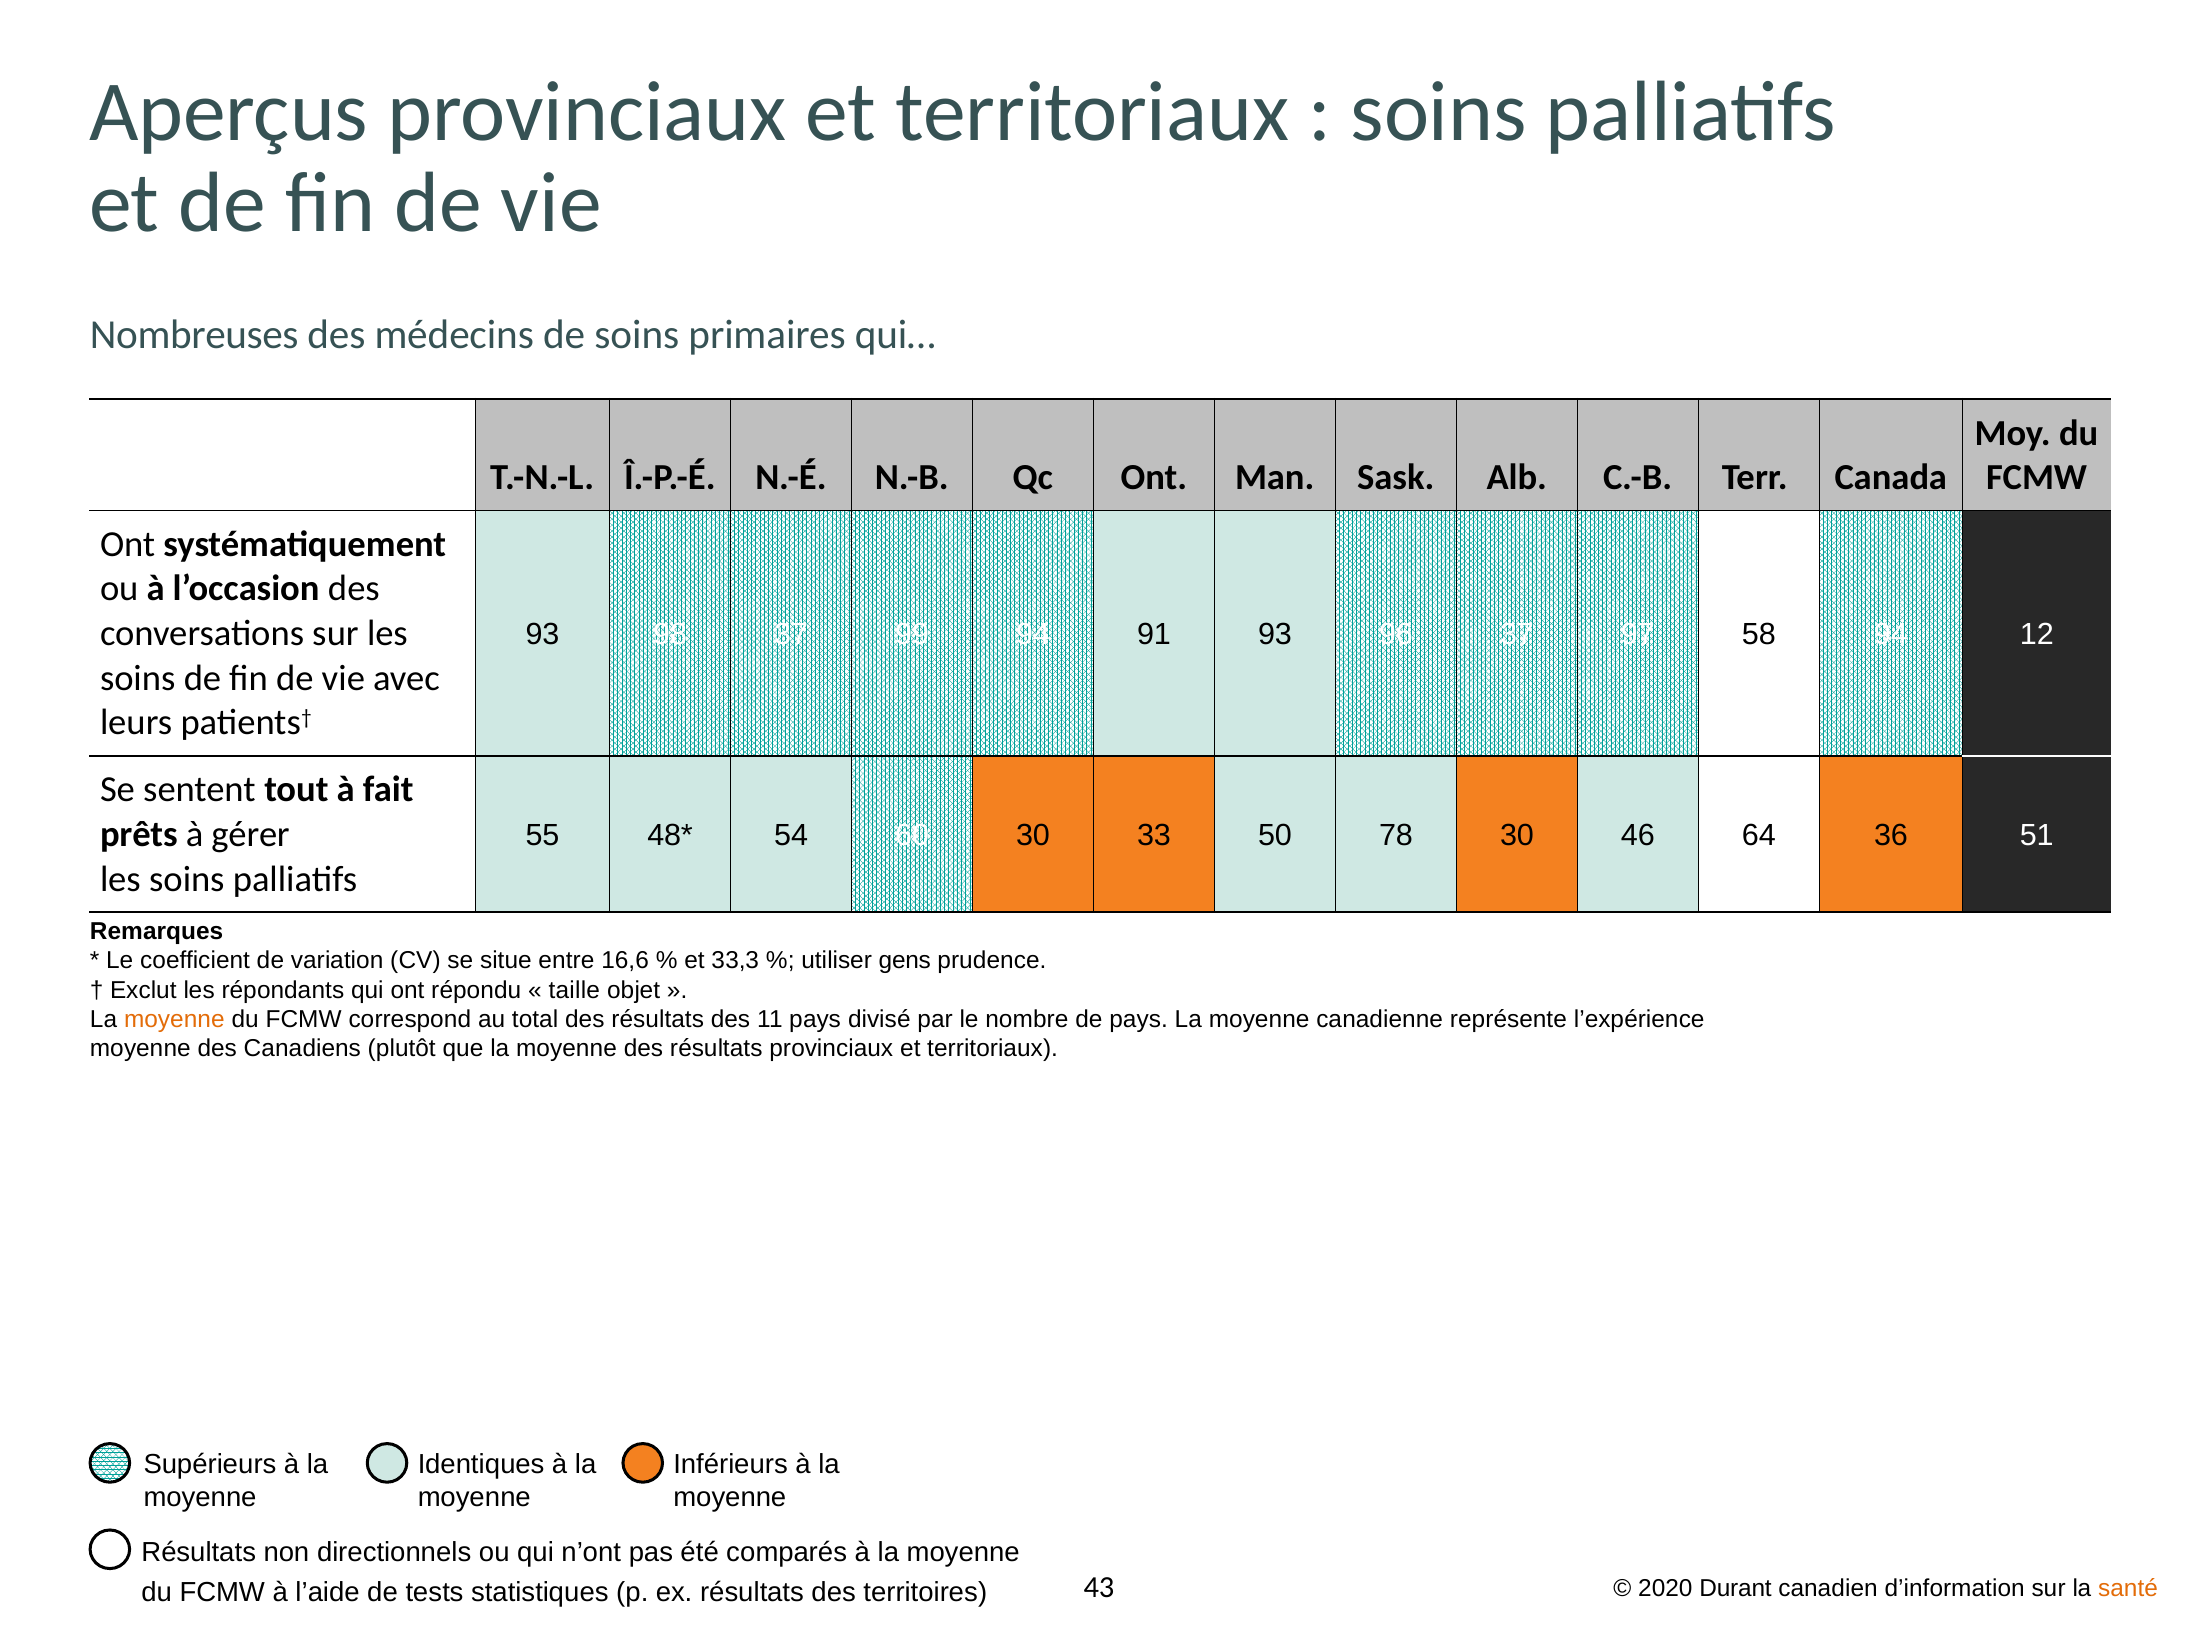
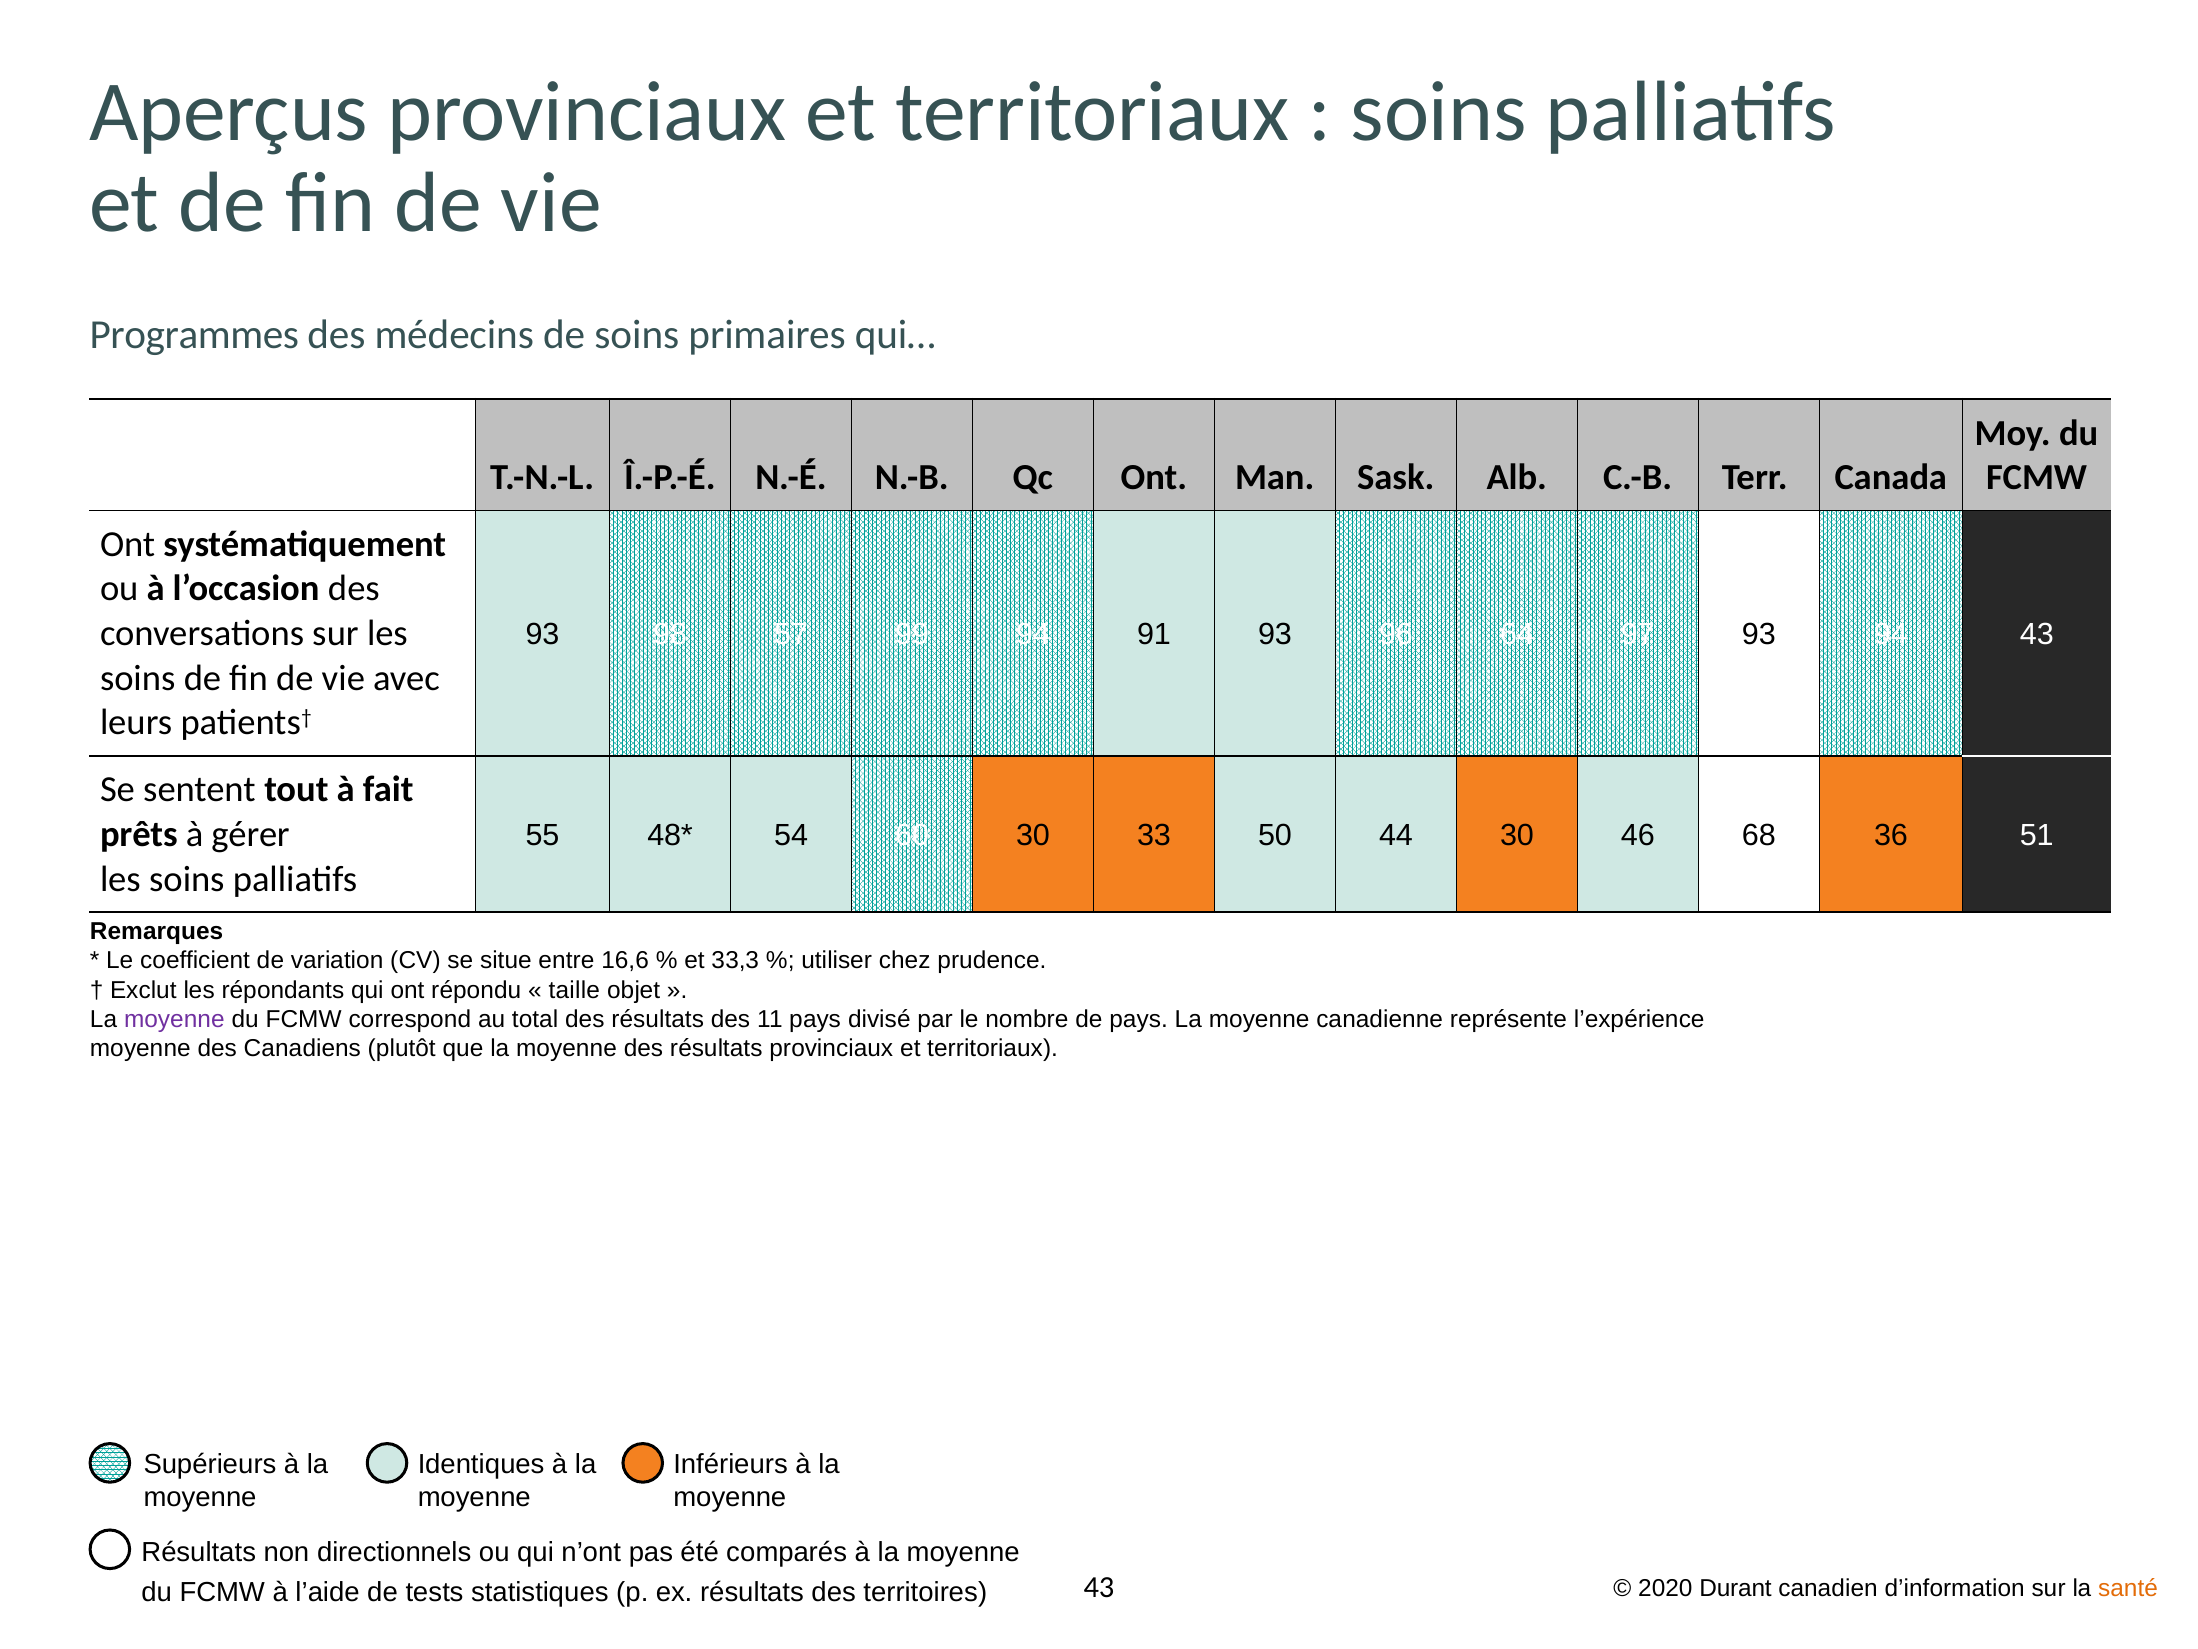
Nombreuses: Nombreuses -> Programmes
98 37: 37 -> 57
96 37: 37 -> 64
97 58: 58 -> 93
94 12: 12 -> 43
78: 78 -> 44
64: 64 -> 68
gens: gens -> chez
moyenne at (174, 1019) colour: orange -> purple
